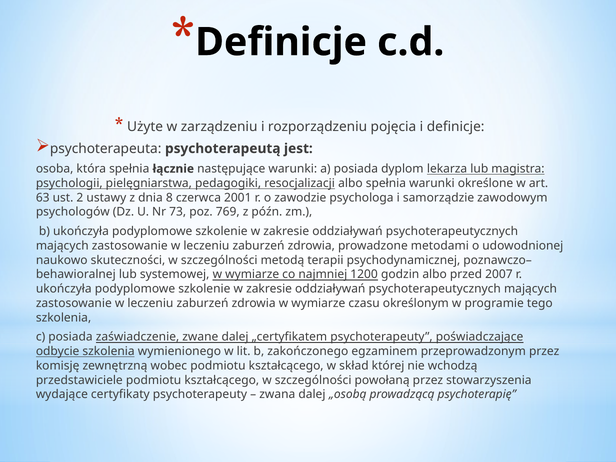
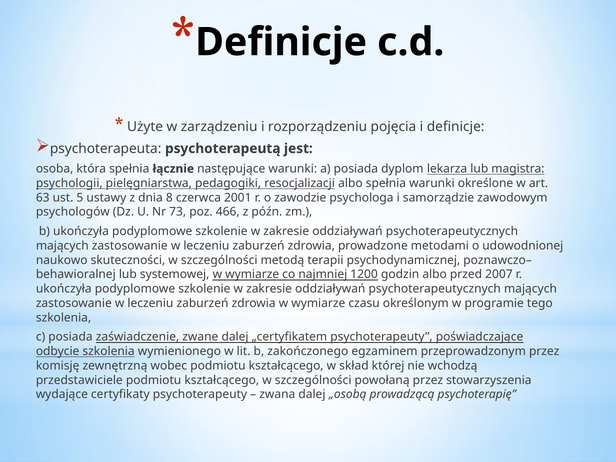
2: 2 -> 5
769: 769 -> 466
